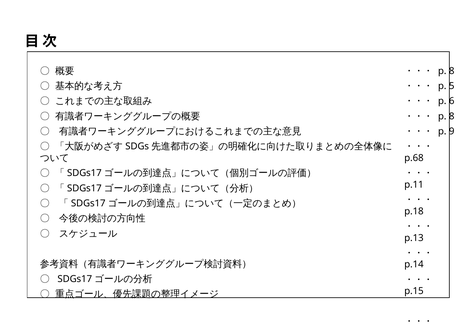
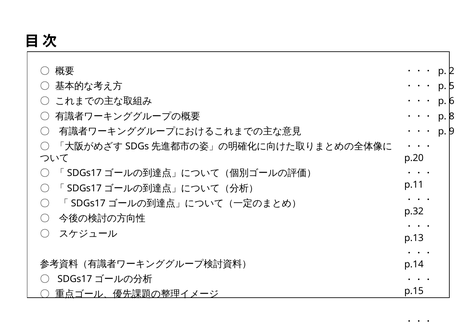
8 at (452, 71): 8 -> 2
p.68 at (414, 158): p.68 -> p.20
p.18 at (414, 211): p.18 -> p.32
